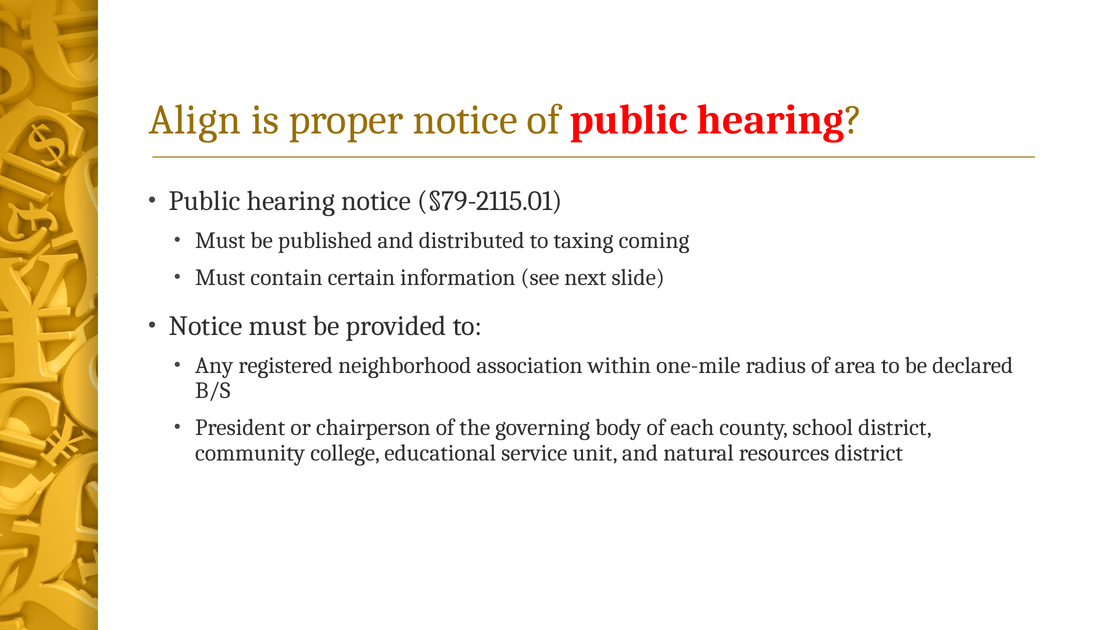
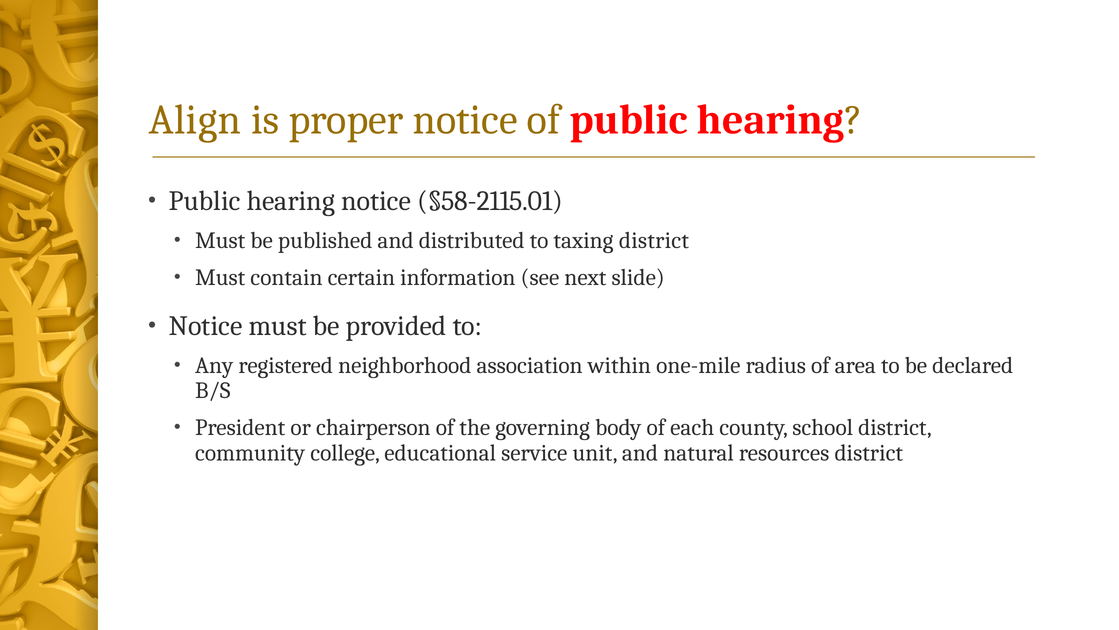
§79-2115.01: §79-2115.01 -> §58-2115.01
taxing coming: coming -> district
